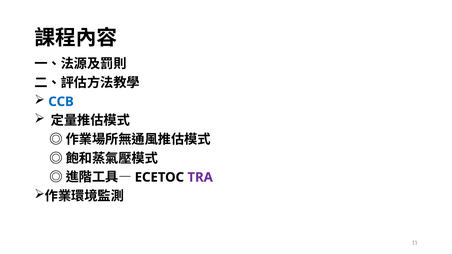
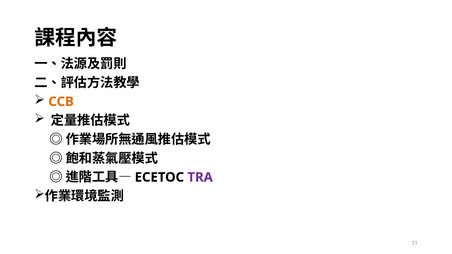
CCB colour: blue -> orange
